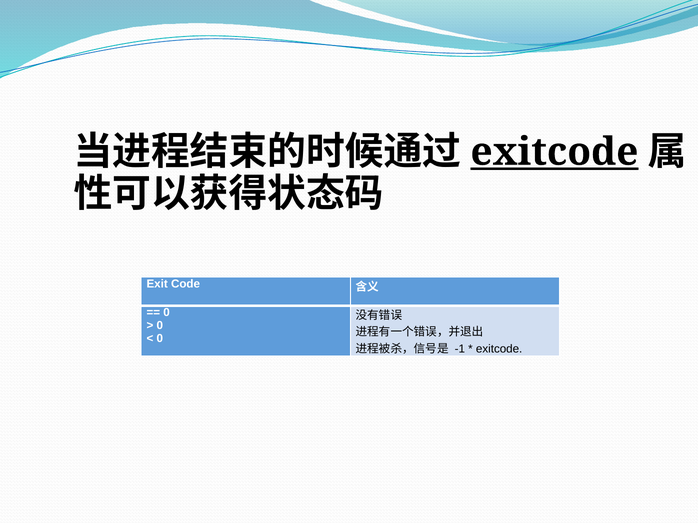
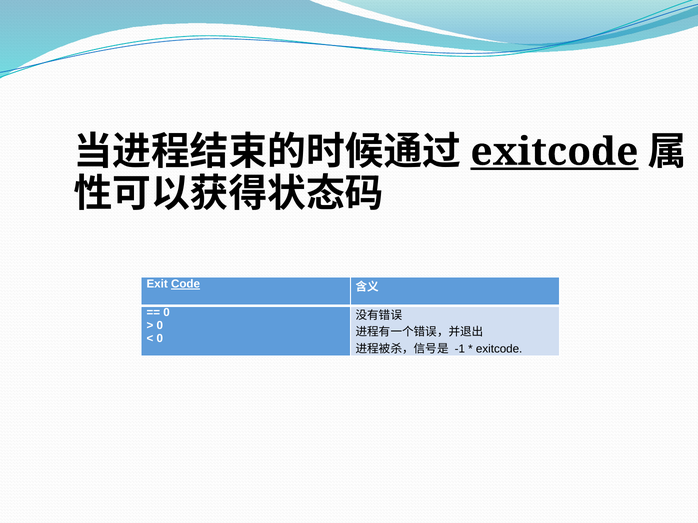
Code underline: none -> present
